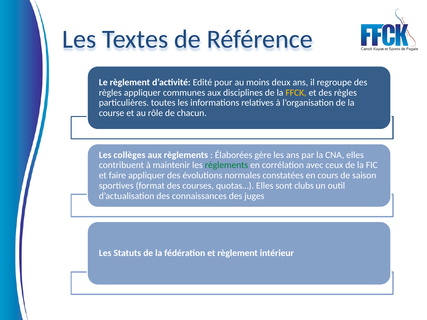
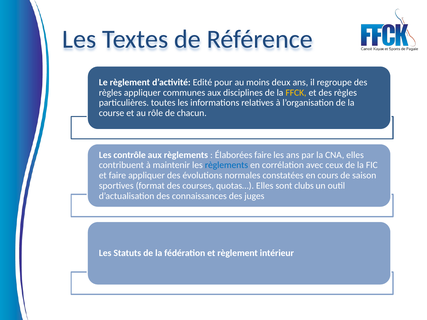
collèges: collèges -> contrôle
Élaborées gère: gère -> faire
règlements at (226, 165) colour: green -> blue
